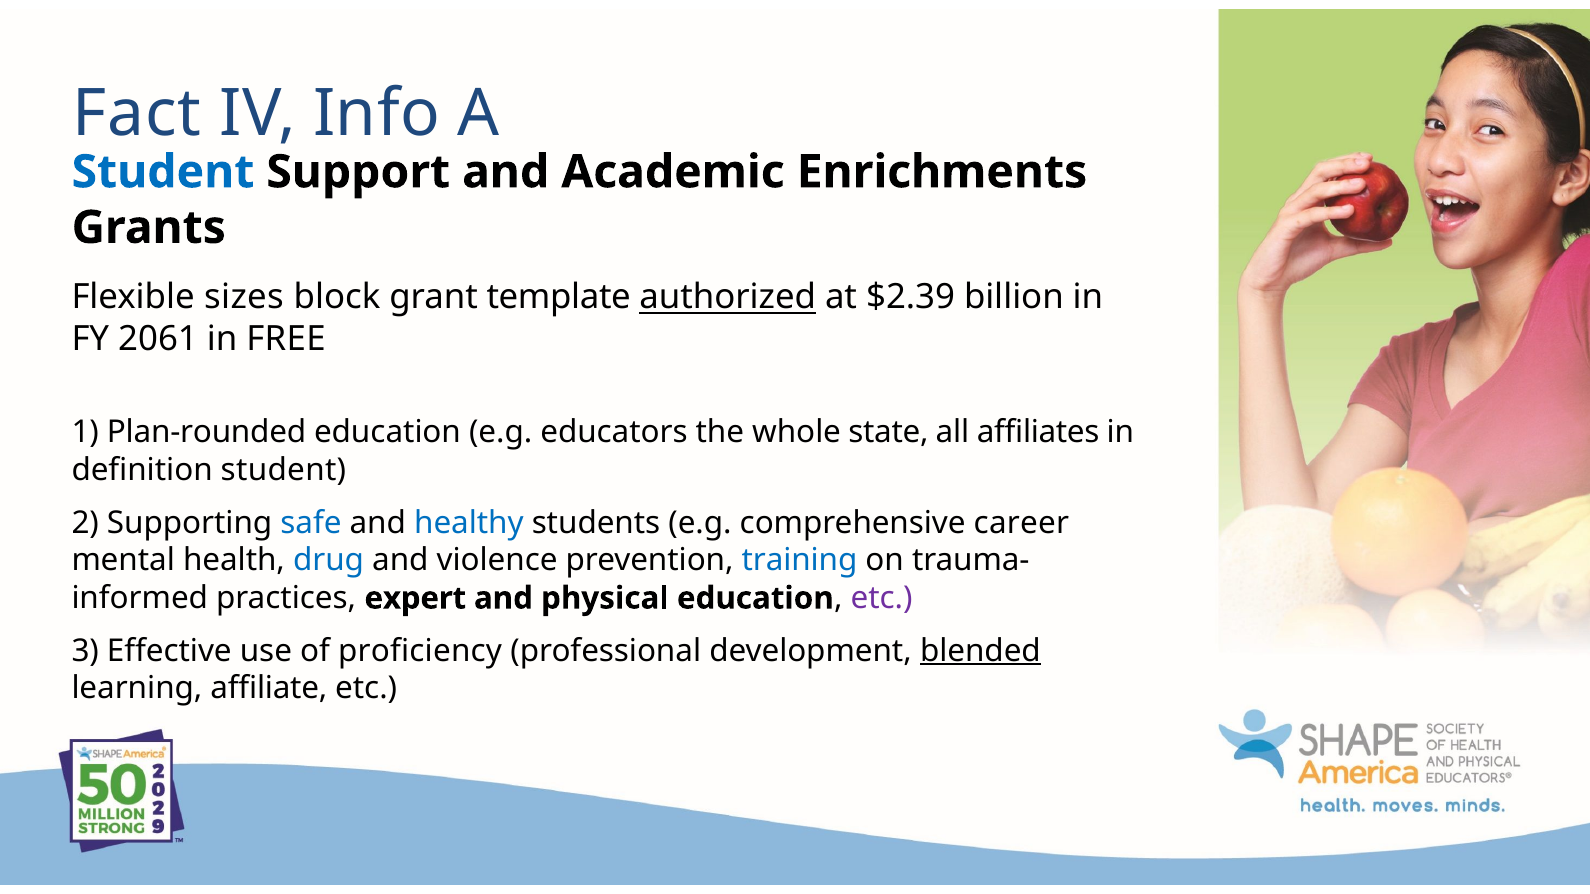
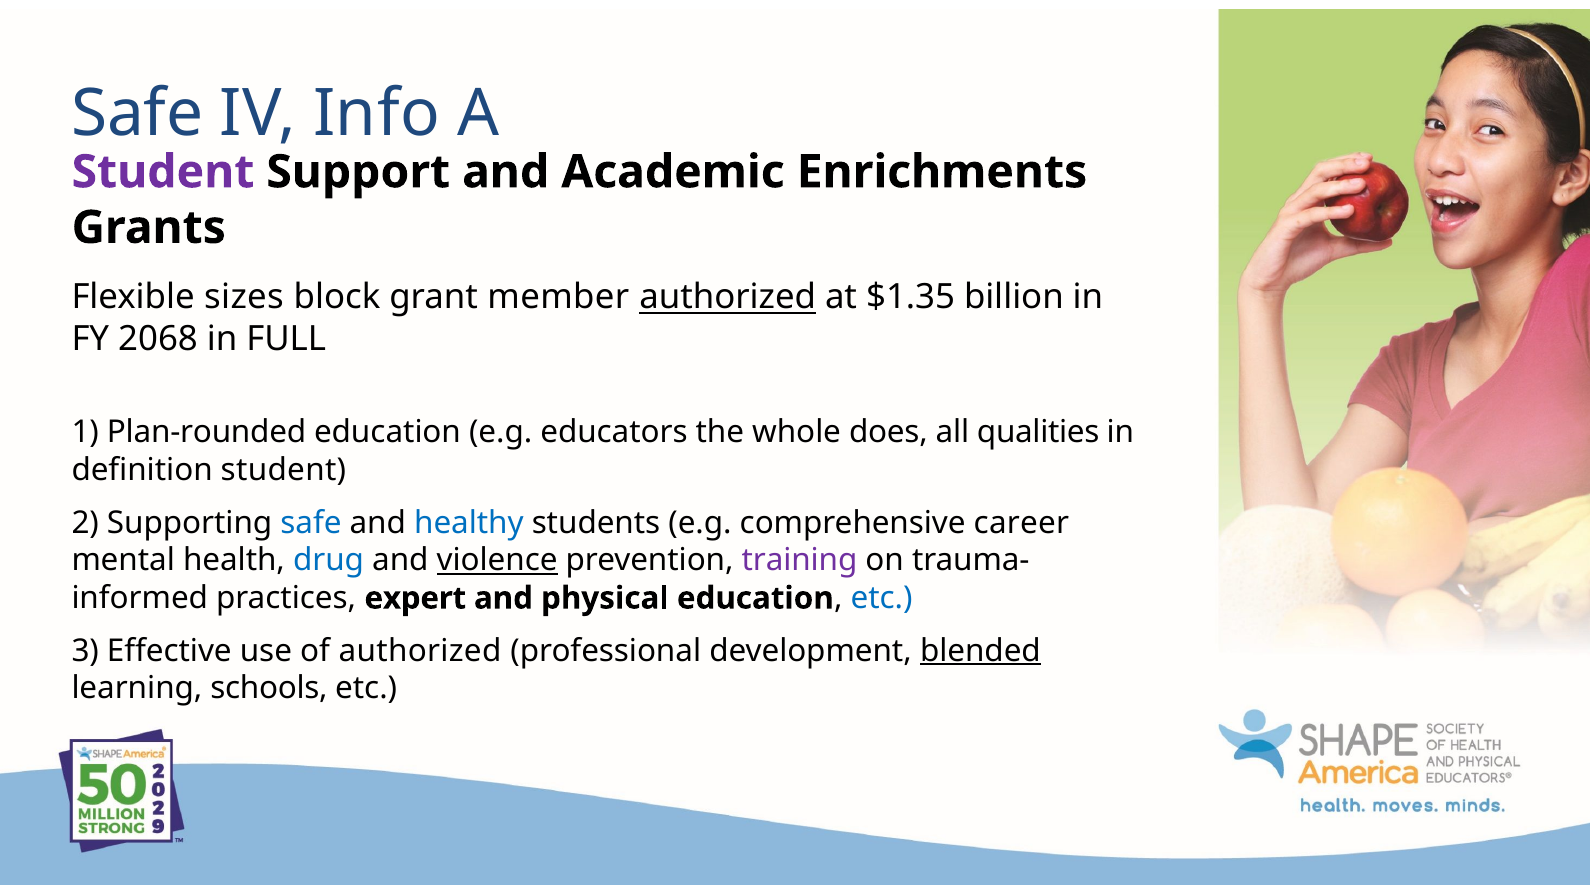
Fact at (137, 114): Fact -> Safe
Student at (163, 172) colour: blue -> purple
template: template -> member
$2.39: $2.39 -> $1.35
2061: 2061 -> 2068
FREE: FREE -> FULL
state: state -> does
affiliates: affiliates -> qualities
violence underline: none -> present
training colour: blue -> purple
etc at (882, 598) colour: purple -> blue
of proficiency: proficiency -> authorized
affiliate: affiliate -> schools
